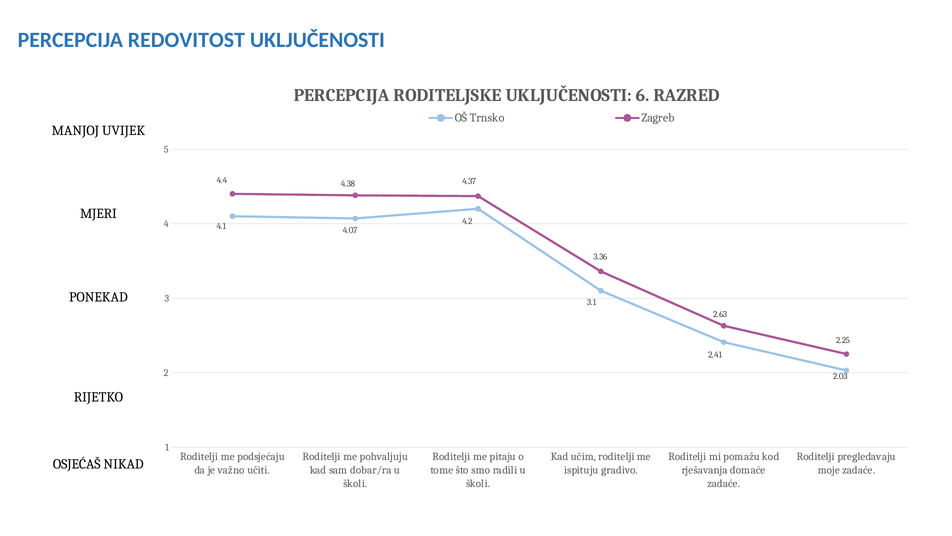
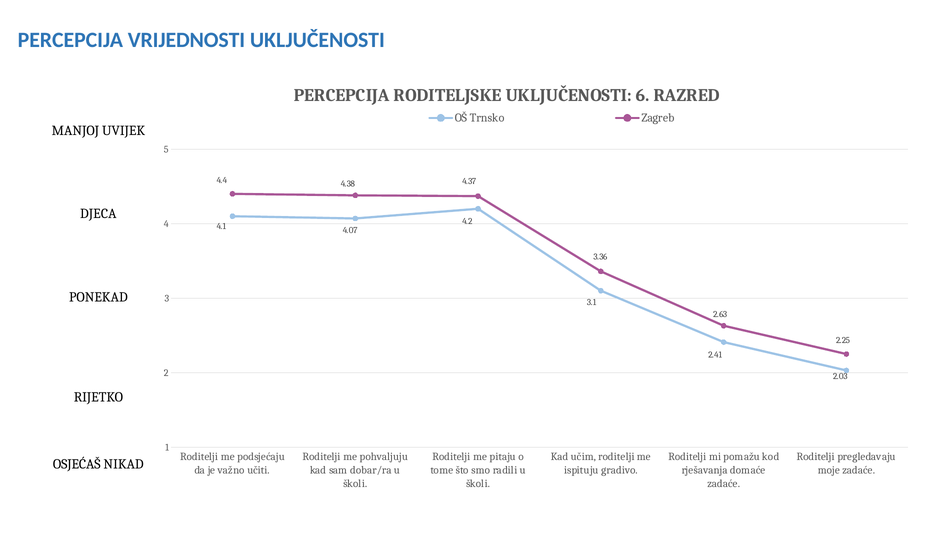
REDOVITOST: REDOVITOST -> VRIJEDNOSTI
MJERI: MJERI -> DJECA
